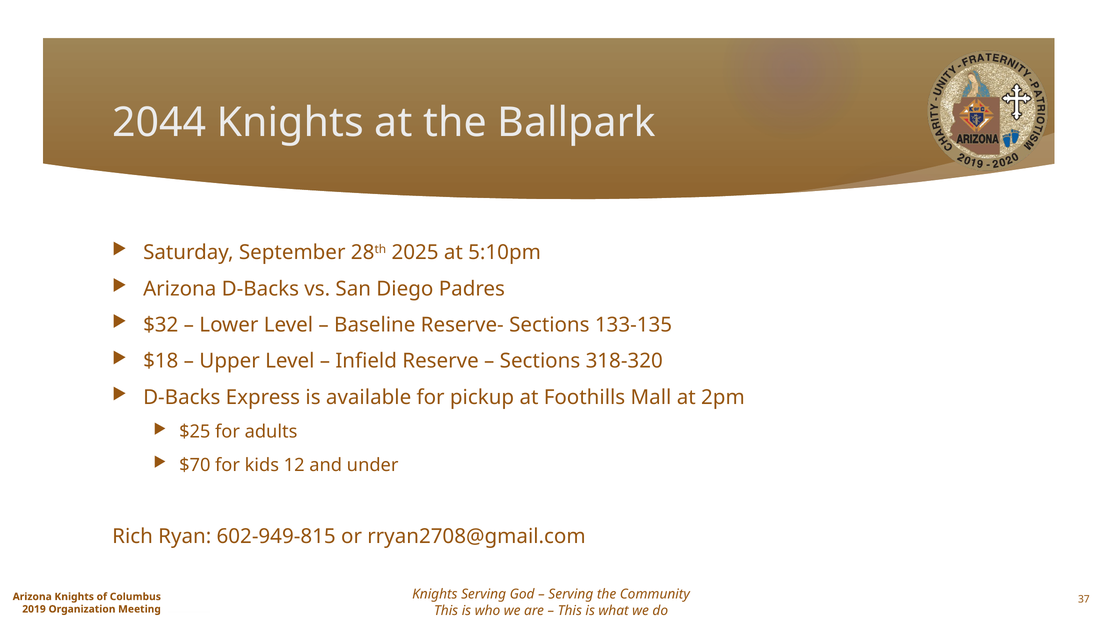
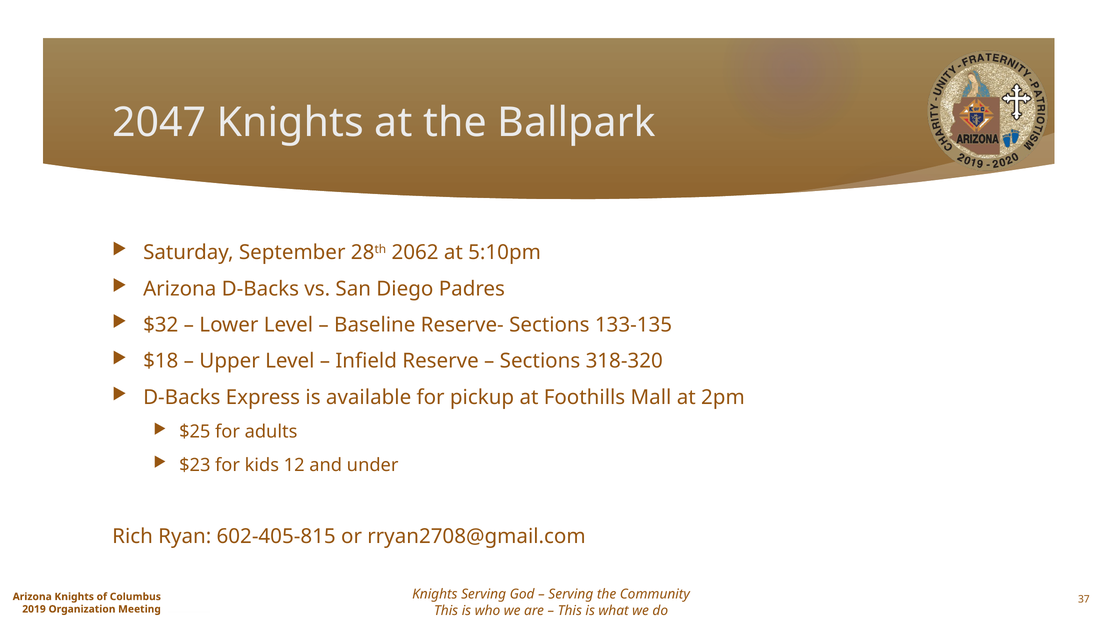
2044: 2044 -> 2047
2025: 2025 -> 2062
$70: $70 -> $23
602-949-815: 602-949-815 -> 602-405-815
